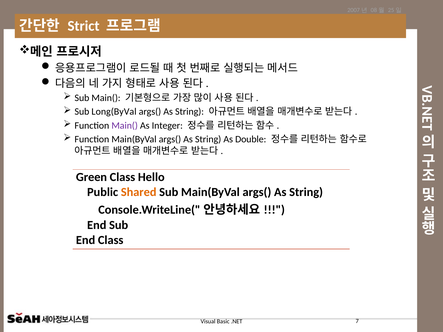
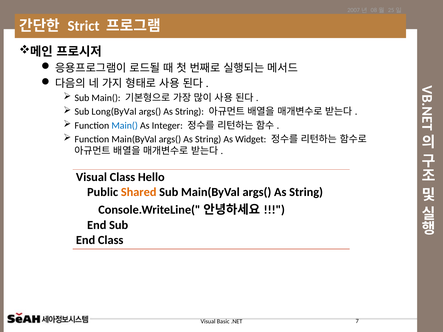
Main( at (125, 126) colour: purple -> blue
Double: Double -> Widget
Green at (92, 177): Green -> Visual
